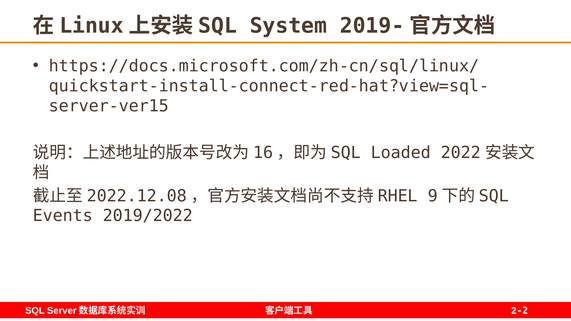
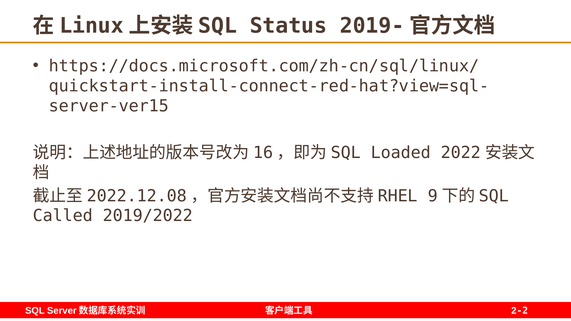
System: System -> Status
Events: Events -> Called
